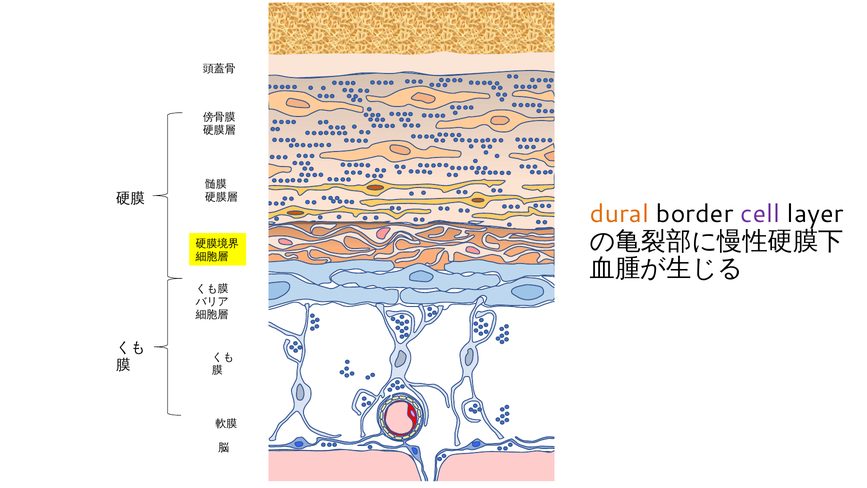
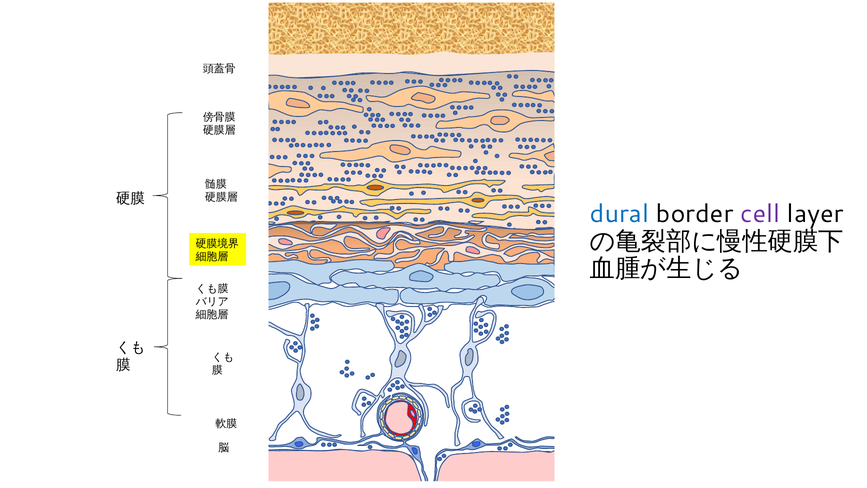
dural colour: orange -> blue
